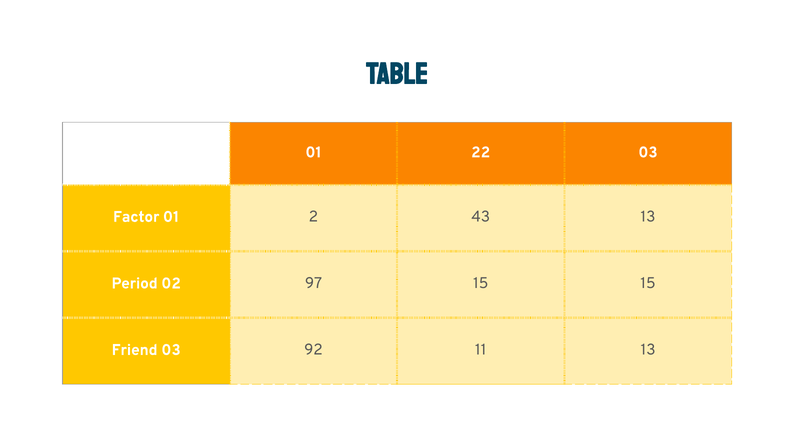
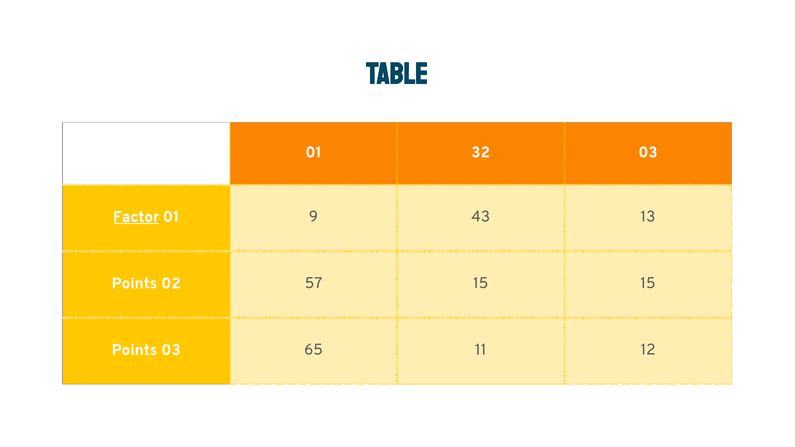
22: 22 -> 32
Factor underline: none -> present
2: 2 -> 9
Period at (135, 283): Period -> Points
97: 97 -> 57
Friend at (135, 350): Friend -> Points
92: 92 -> 65
11 13: 13 -> 12
